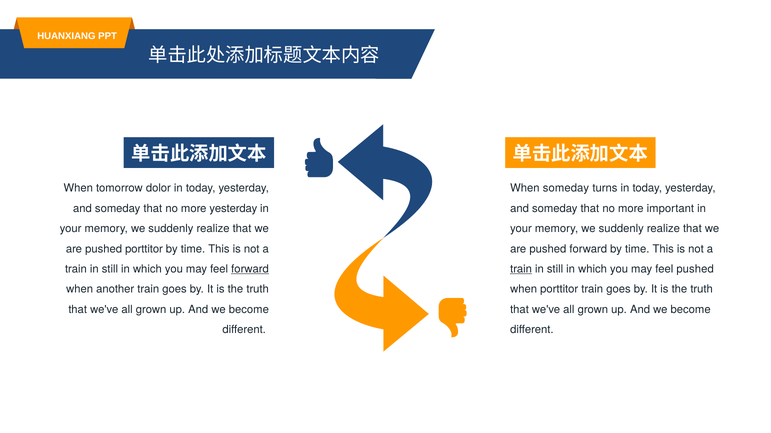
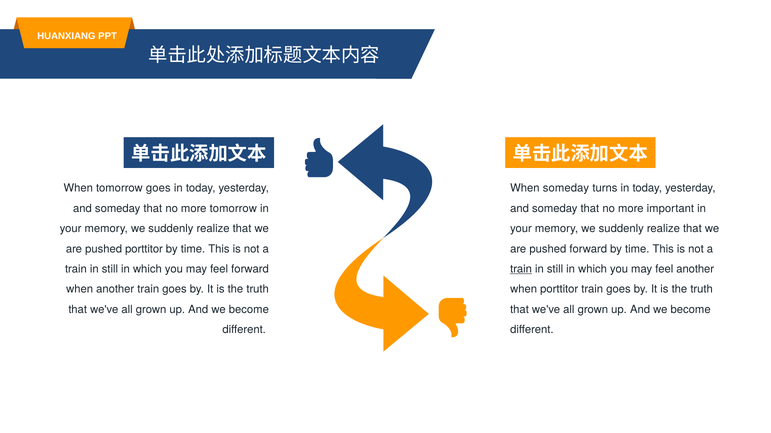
tomorrow dolor: dolor -> goes
more yesterday: yesterday -> tomorrow
forward at (250, 269) underline: present -> none
feel pushed: pushed -> another
